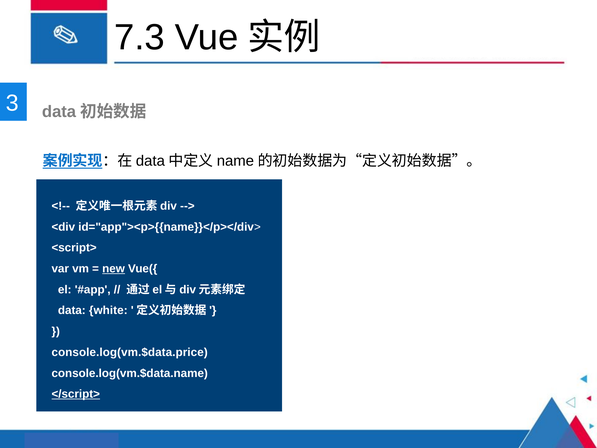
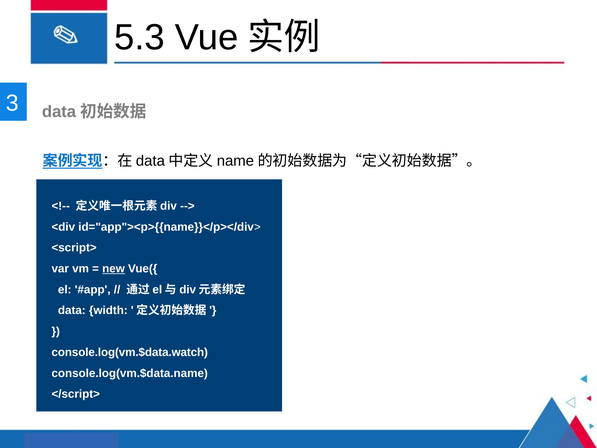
7.3: 7.3 -> 5.3
white: white -> width
console.log(vm.$data.price: console.log(vm.$data.price -> console.log(vm.$data.watch
</script> underline: present -> none
